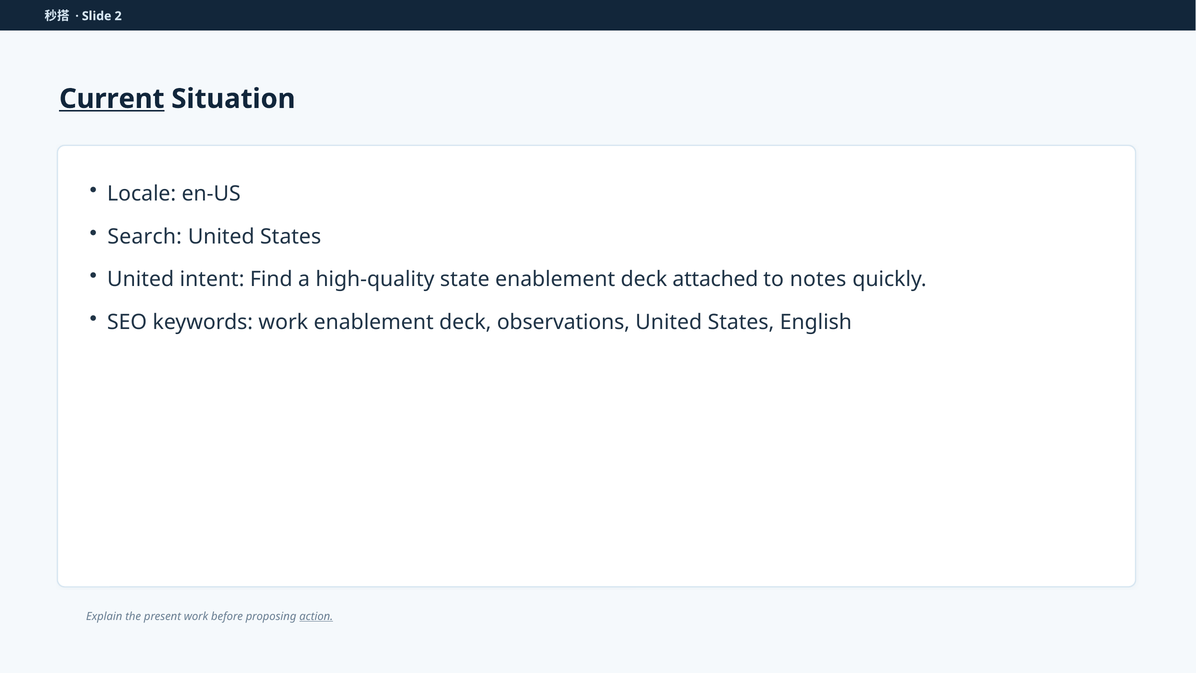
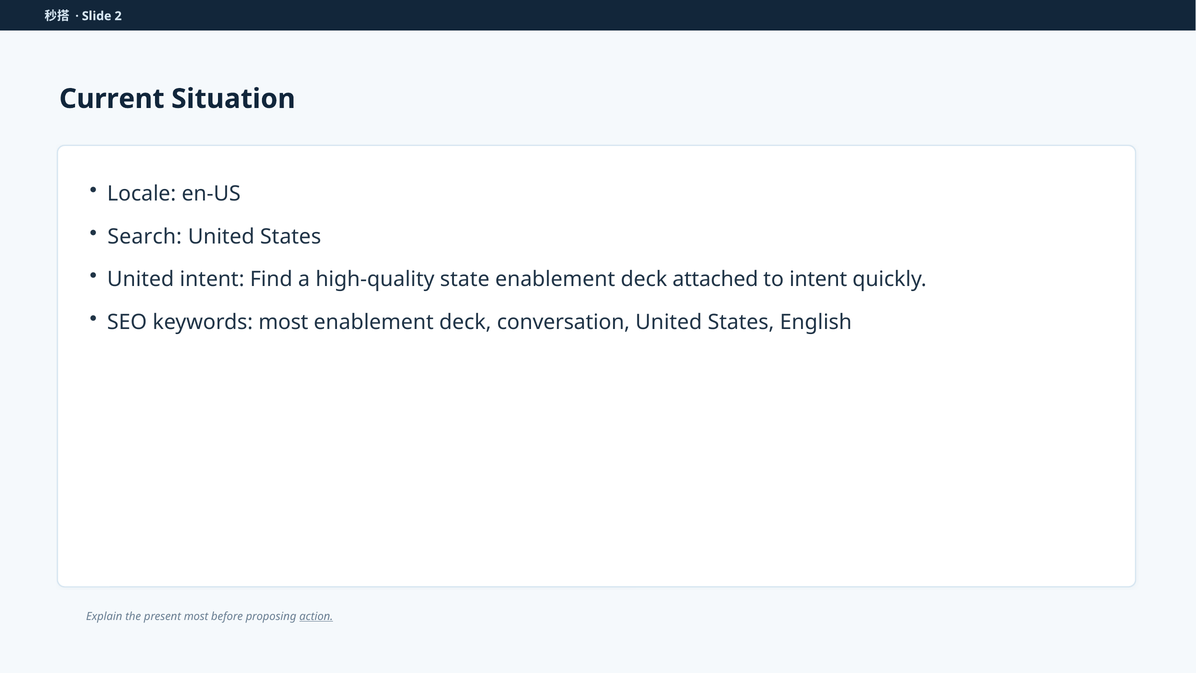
Current underline: present -> none
to notes: notes -> intent
keywords work: work -> most
observations: observations -> conversation
present work: work -> most
